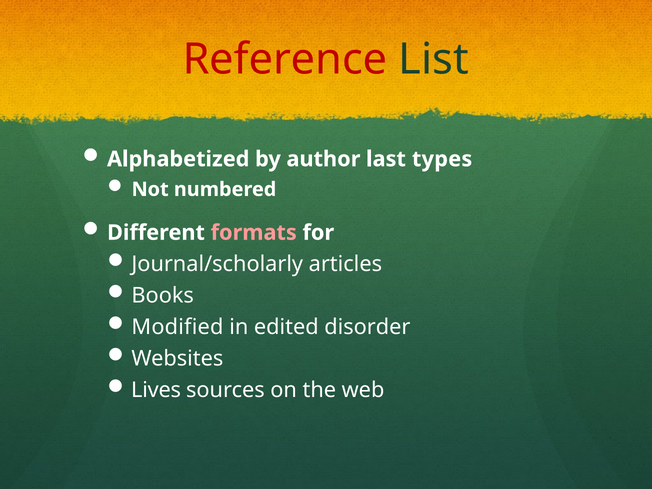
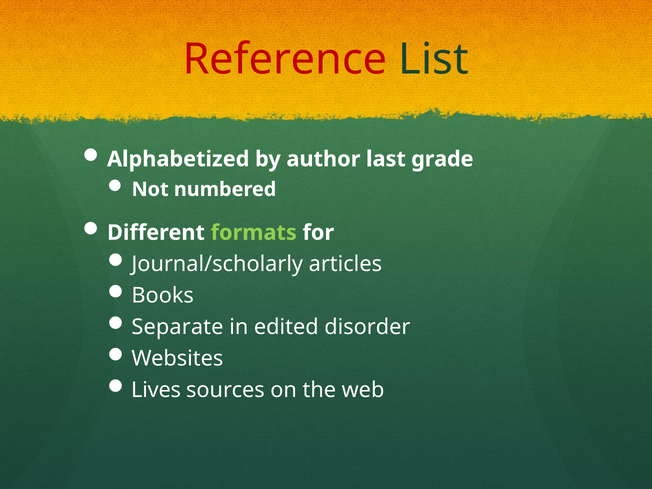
types: types -> grade
formats colour: pink -> light green
Modified: Modified -> Separate
